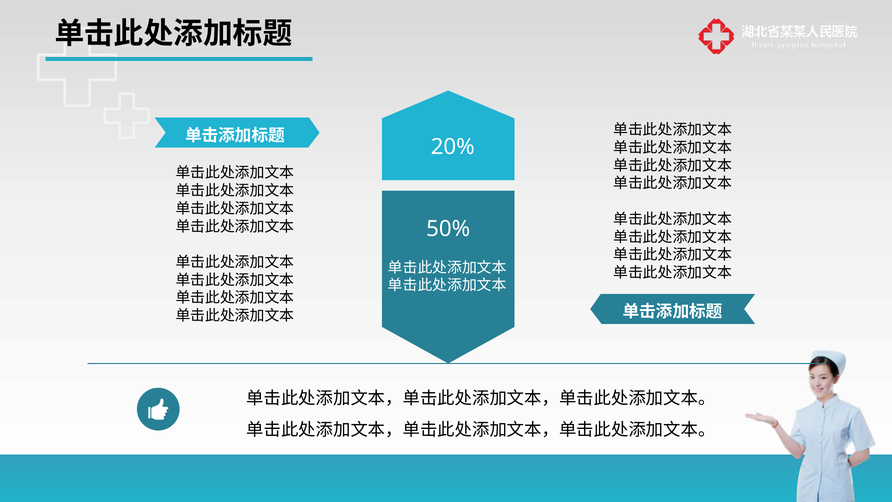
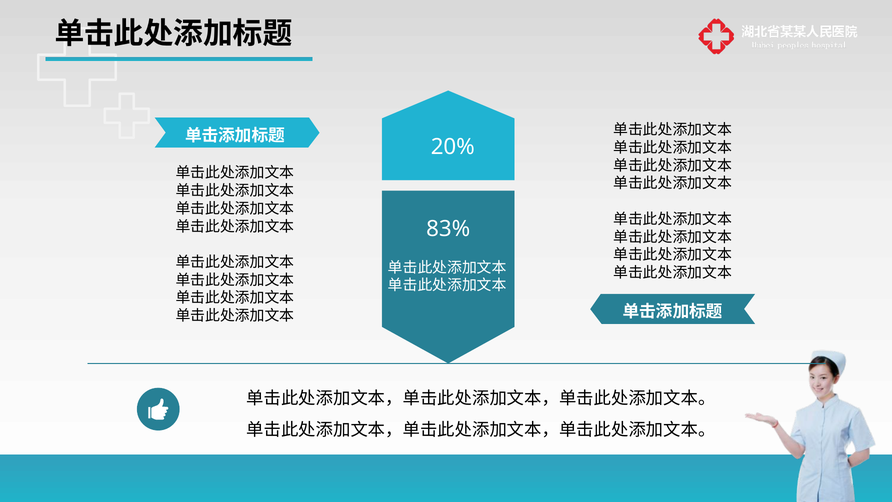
50%: 50% -> 83%
